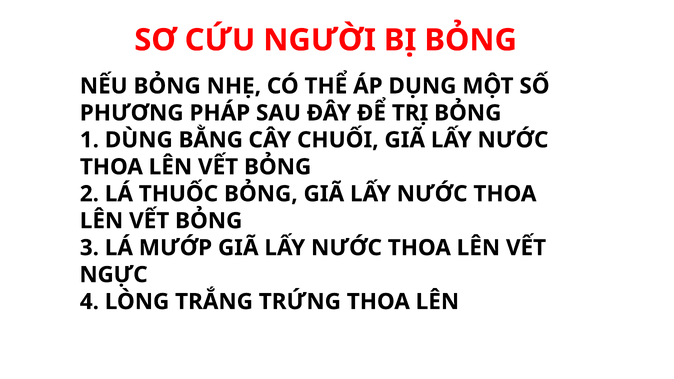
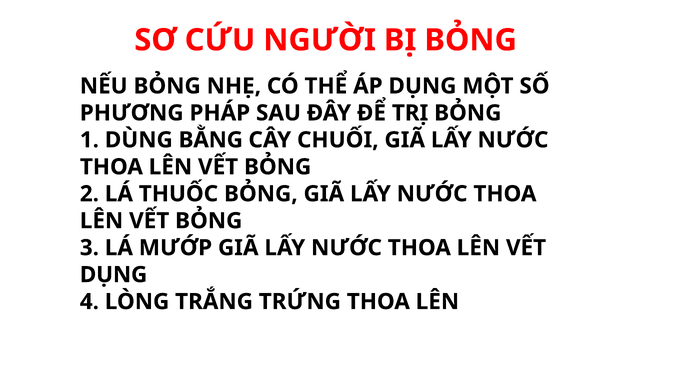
NGỰC at (114, 275): NGỰC -> DỤNG
